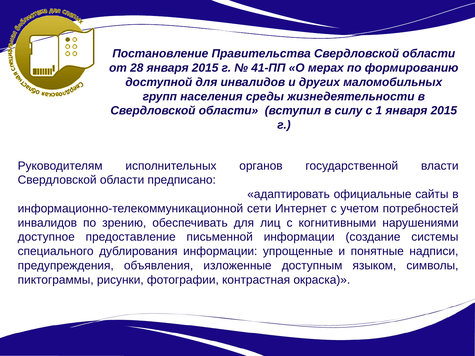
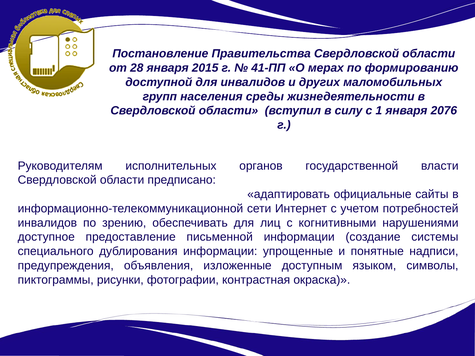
1 января 2015: 2015 -> 2076
